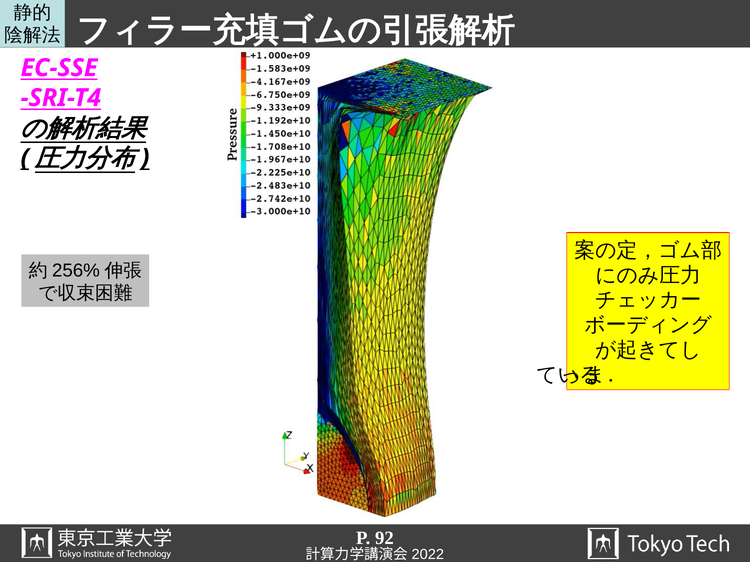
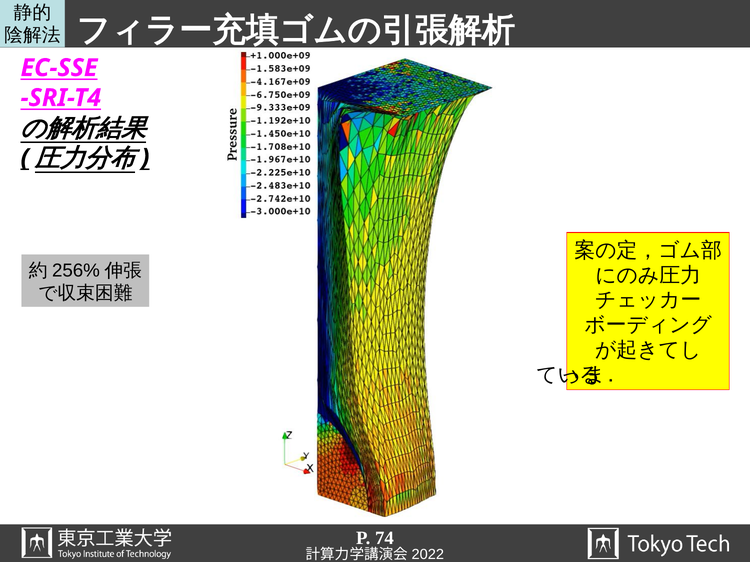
92: 92 -> 74
